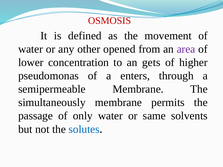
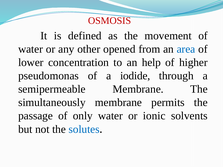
area colour: purple -> blue
gets: gets -> help
enters: enters -> iodide
same: same -> ionic
